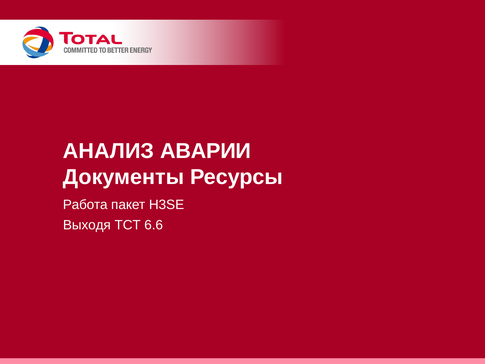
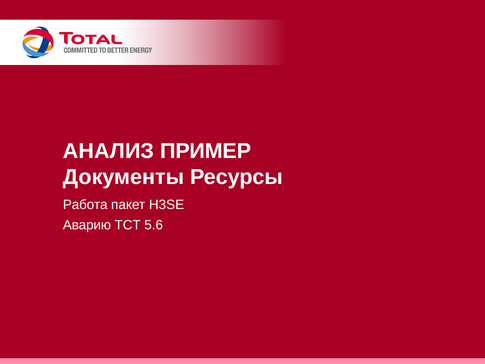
АВАРИИ: АВАРИИ -> ПРИМЕР
Выходя: Выходя -> Аварию
6.6: 6.6 -> 5.6
